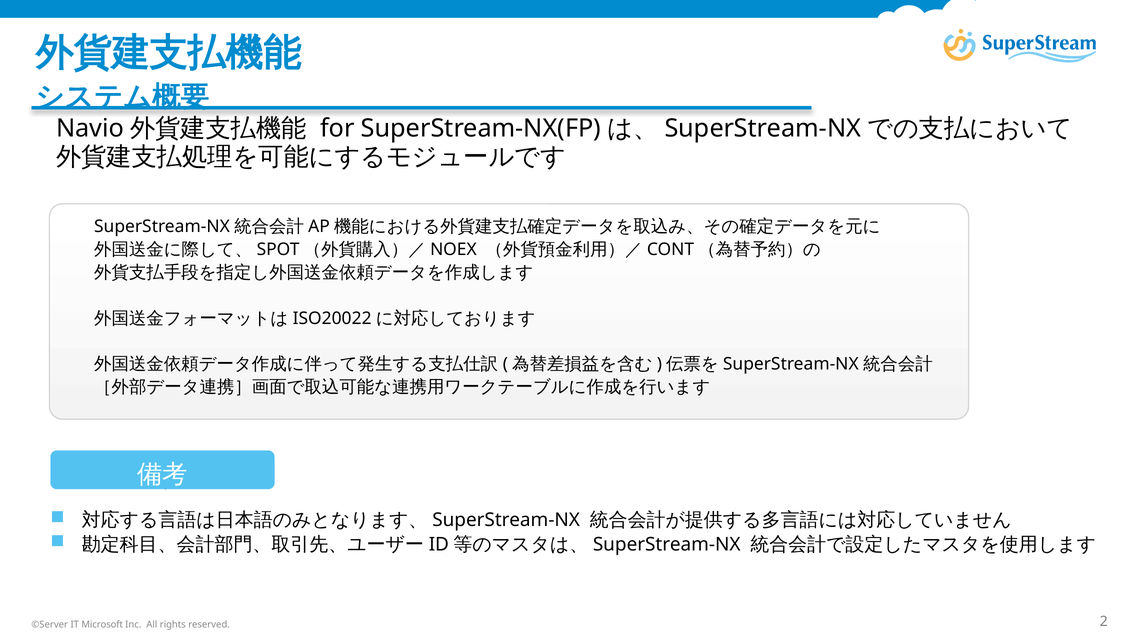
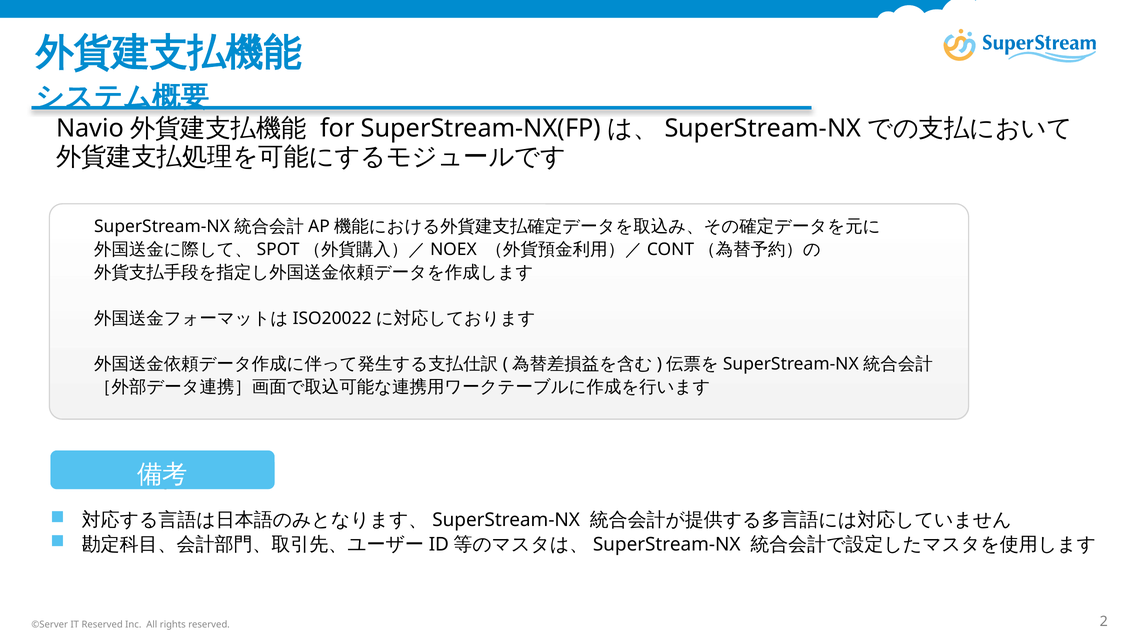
IT Microsoft: Microsoft -> Reserved
